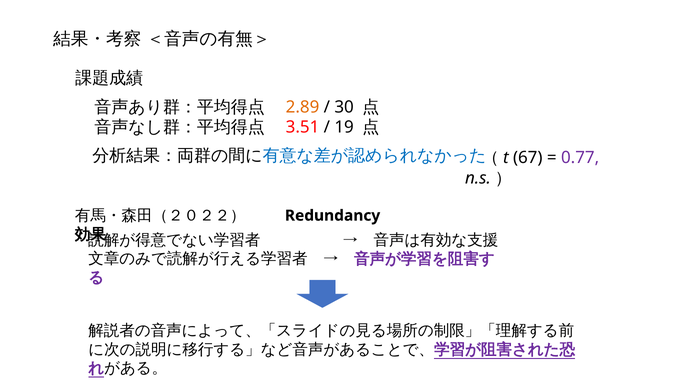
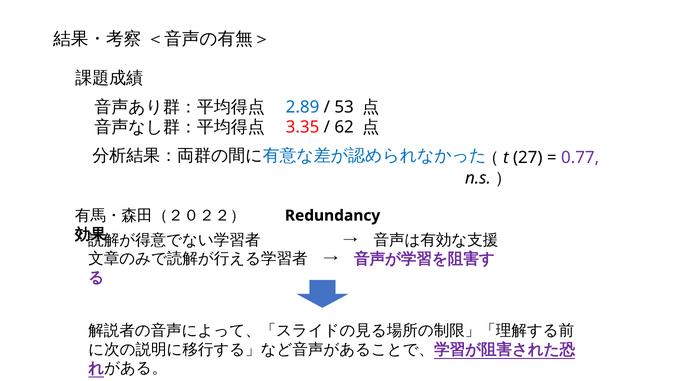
2.89 colour: orange -> blue
30: 30 -> 53
3.51: 3.51 -> 3.35
19: 19 -> 62
67: 67 -> 27
